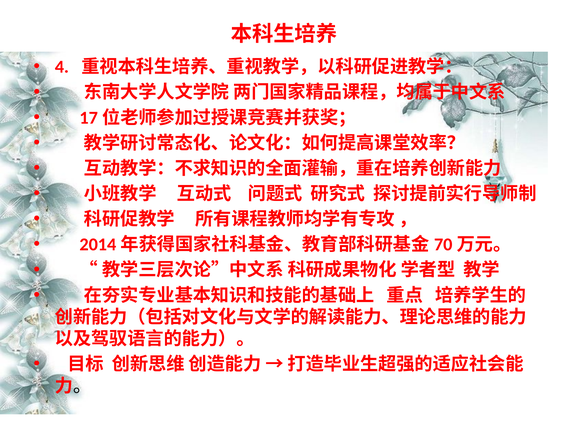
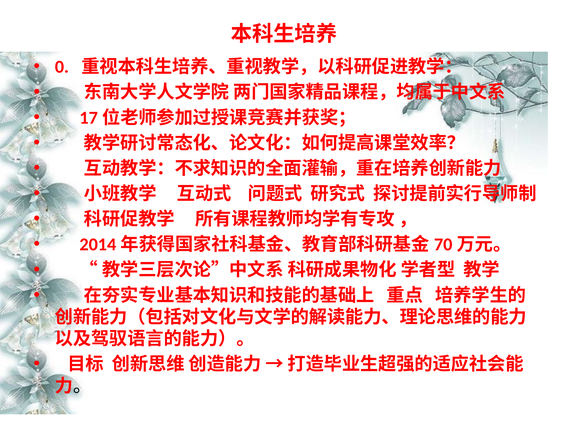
4: 4 -> 0
